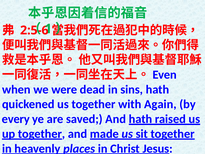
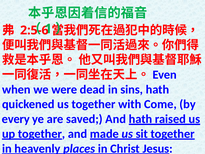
Again: Again -> Come
